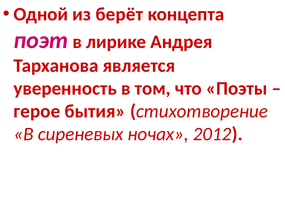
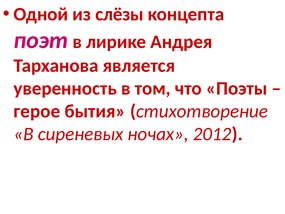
берёт: берёт -> слёзы
